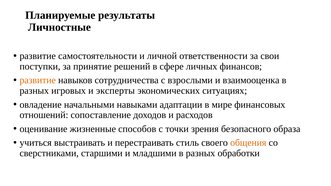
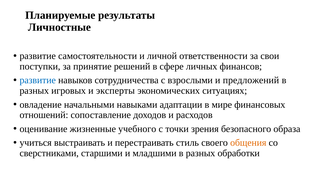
развитие at (38, 80) colour: orange -> blue
взаимооценка: взаимооценка -> предложений
способов: способов -> учебного
